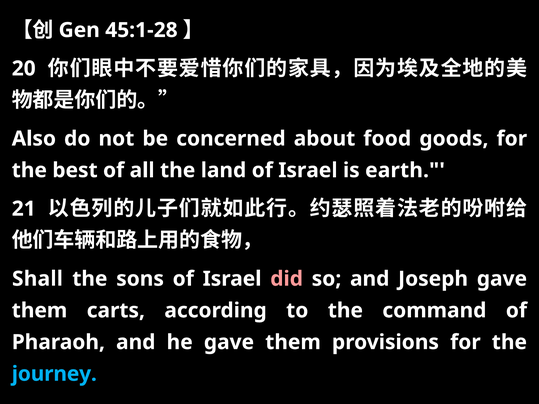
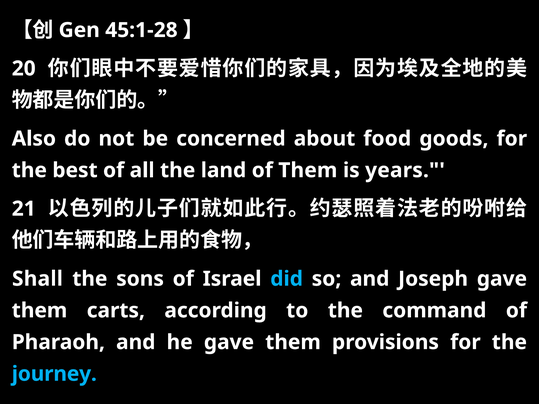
land of Israel: Israel -> Them
earth: earth -> years
did colour: pink -> light blue
